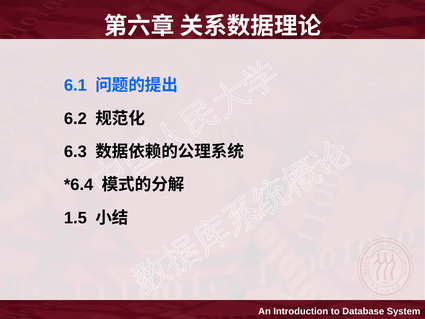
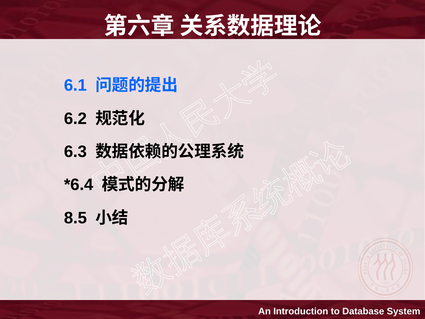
1.5: 1.5 -> 8.5
